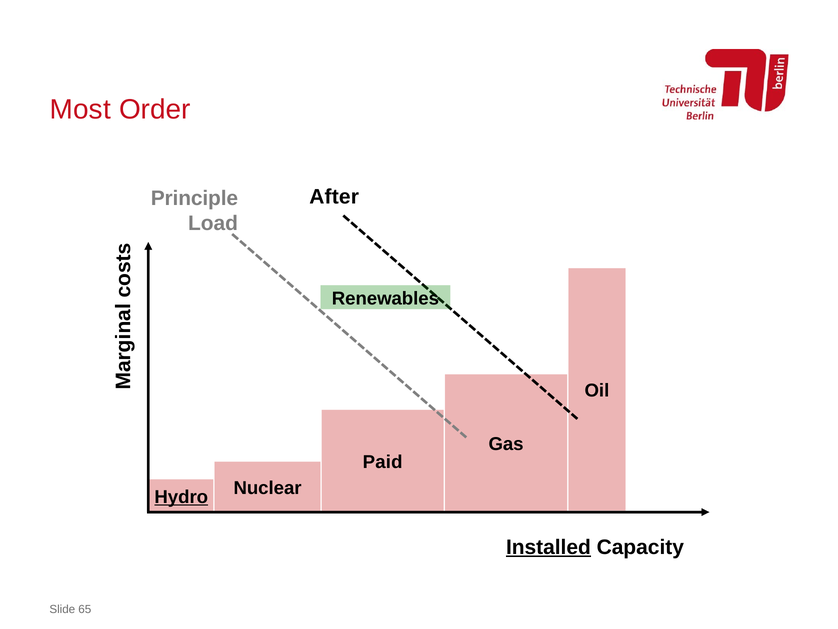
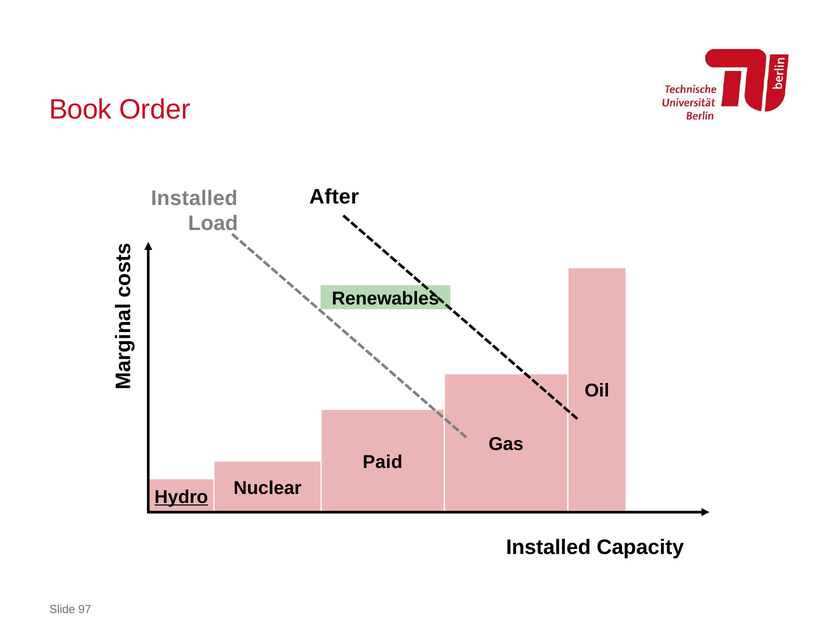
Most: Most -> Book
Principle at (194, 198): Principle -> Installed
Installed at (548, 547) underline: present -> none
65: 65 -> 97
